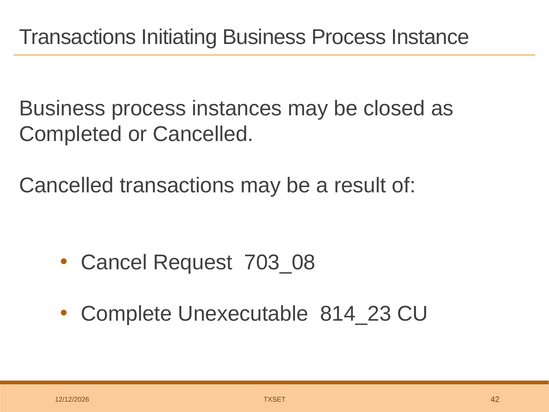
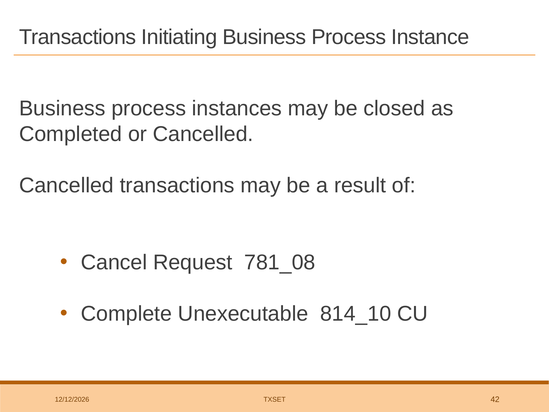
703_08: 703_08 -> 781_08
814_23: 814_23 -> 814_10
